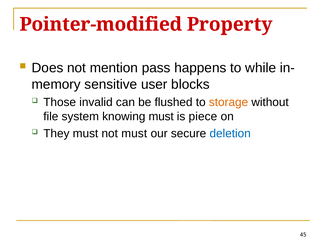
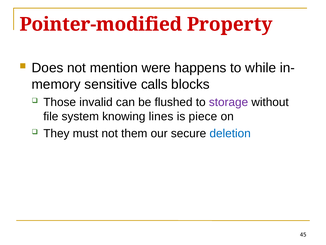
pass: pass -> were
user: user -> calls
storage colour: orange -> purple
knowing must: must -> lines
not must: must -> them
